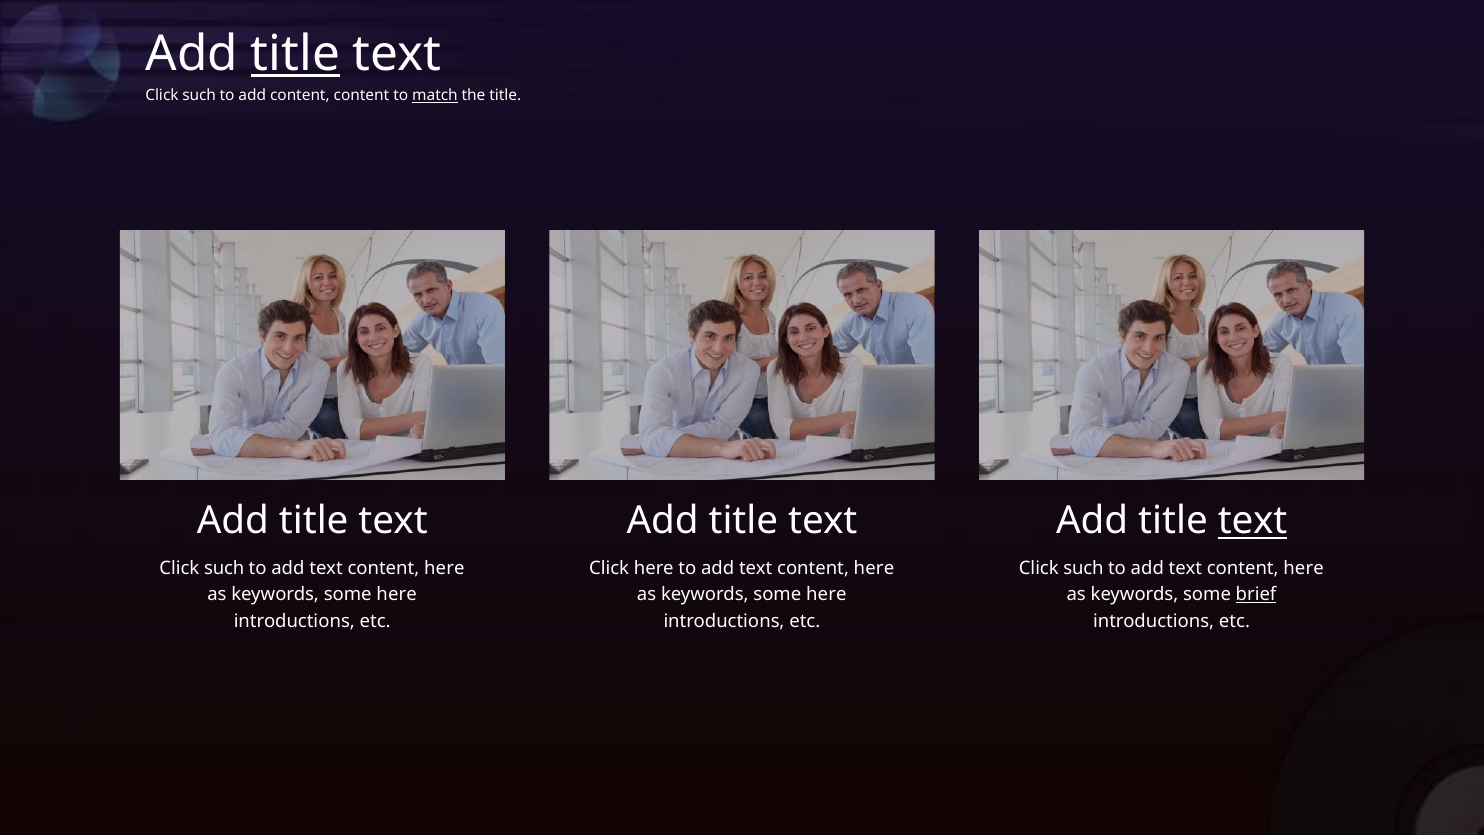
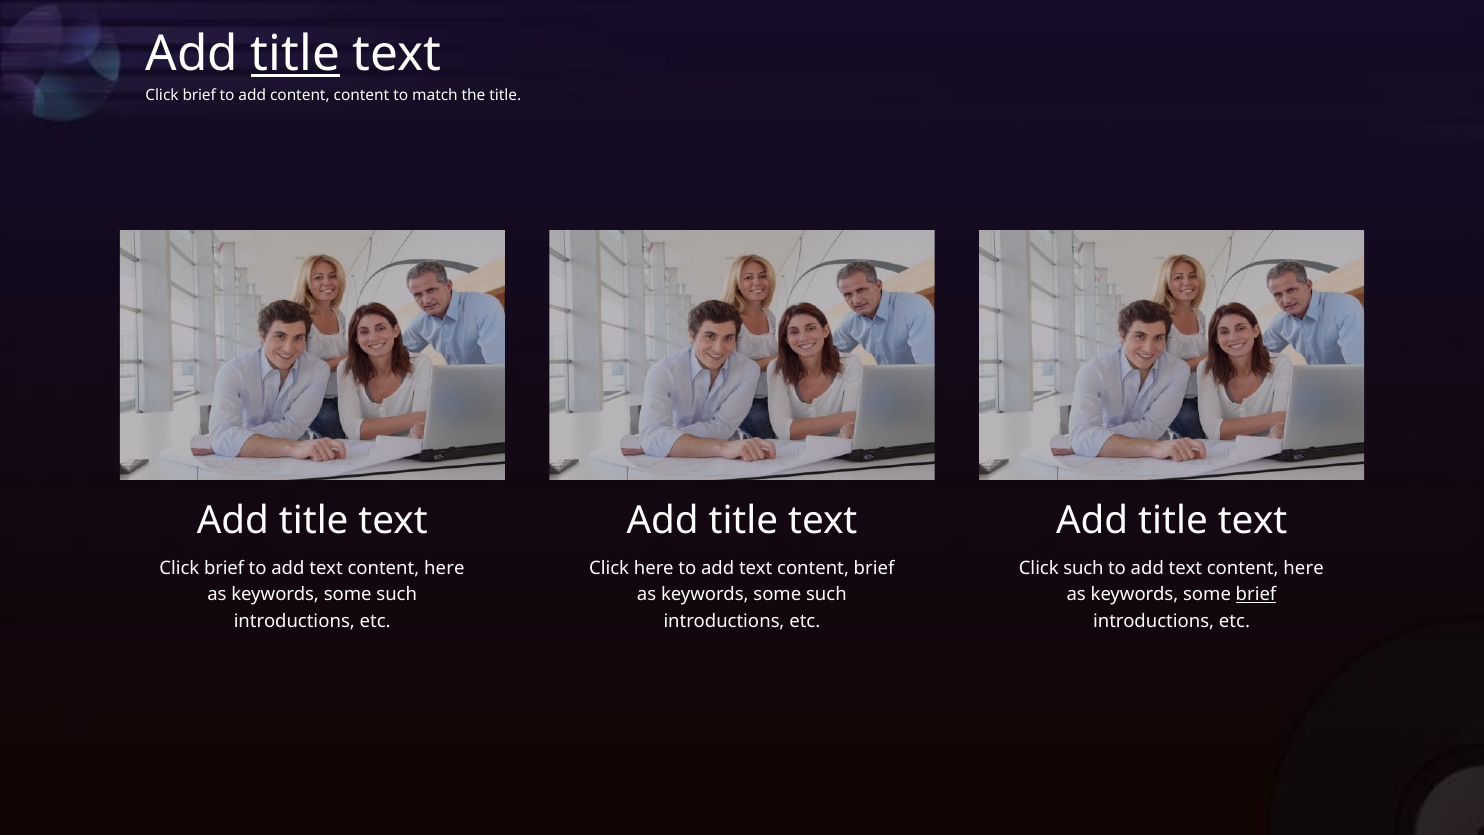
such at (199, 95): such -> brief
match underline: present -> none
text at (1253, 521) underline: present -> none
such at (224, 568): such -> brief
here at (874, 568): here -> brief
here at (397, 594): here -> such
here at (826, 594): here -> such
